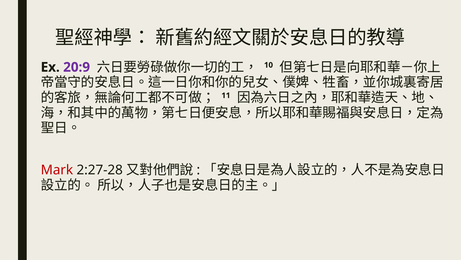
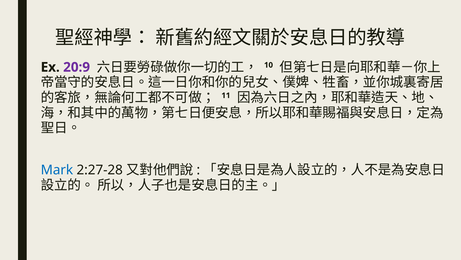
Mark colour: red -> blue
